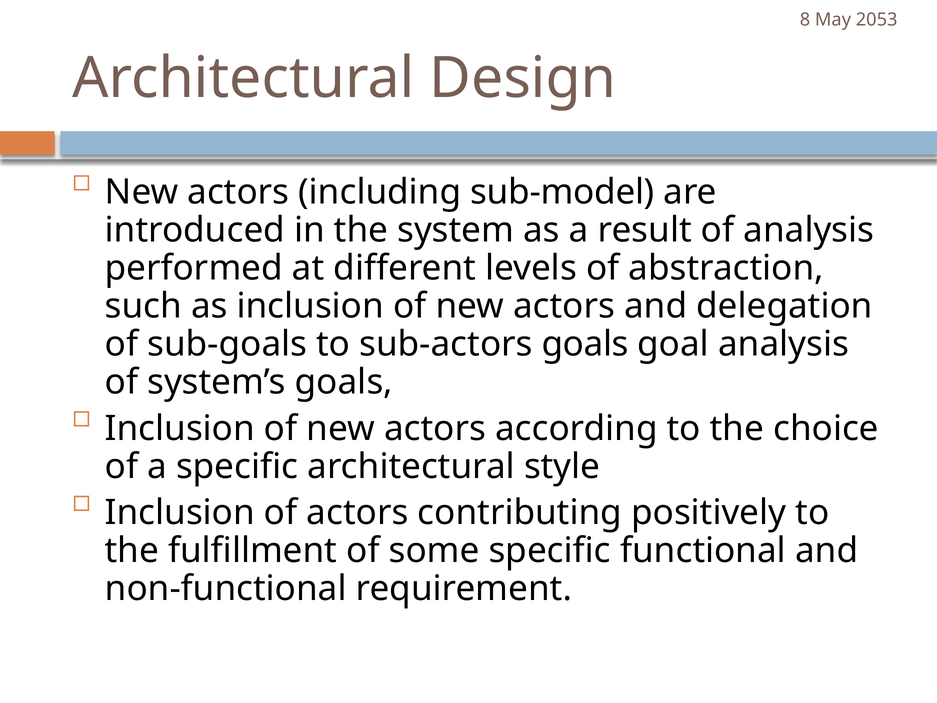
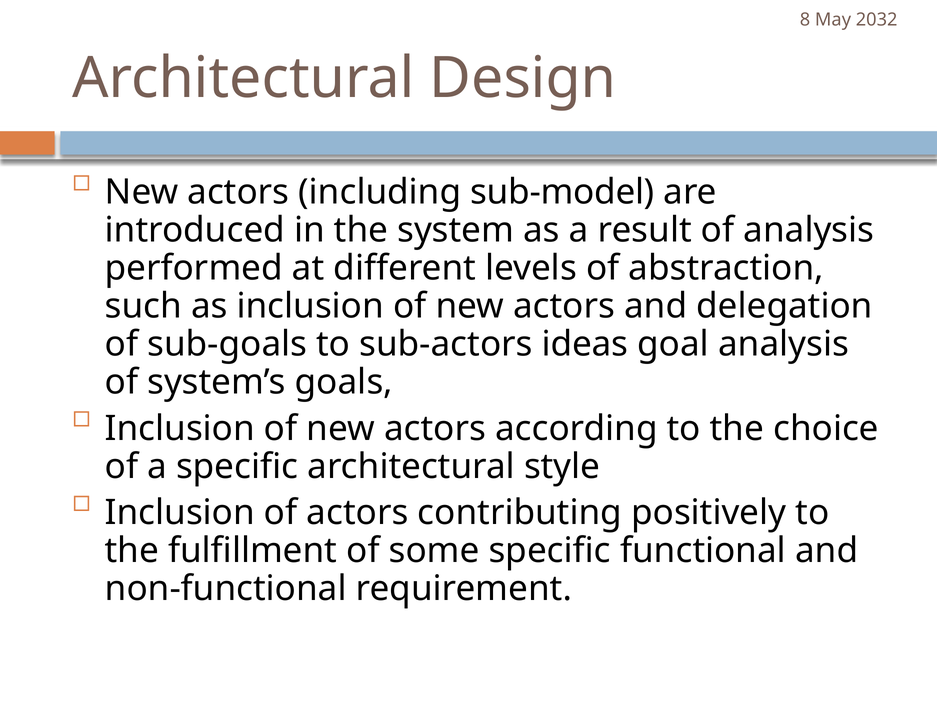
2053: 2053 -> 2032
sub-actors goals: goals -> ideas
